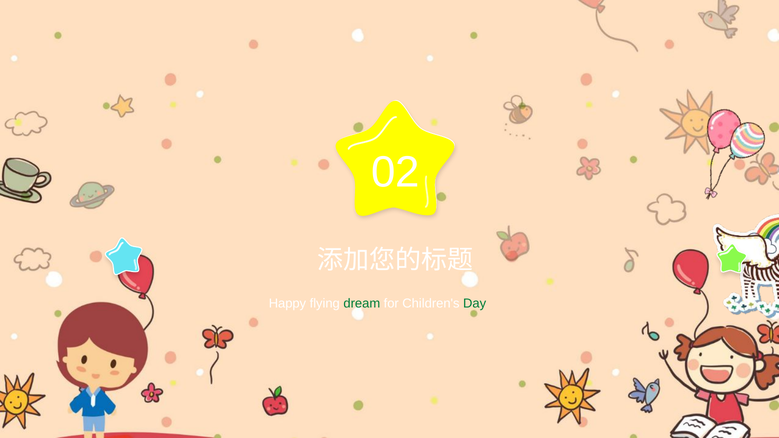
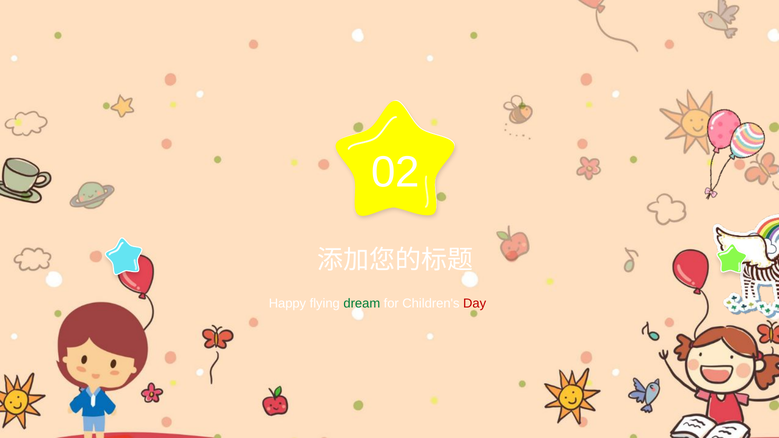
Day colour: green -> red
